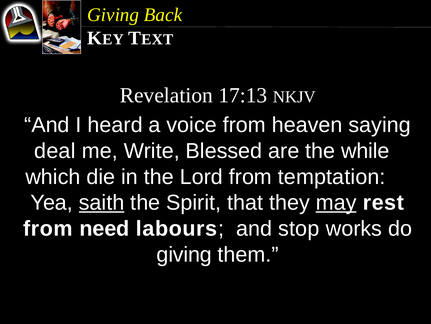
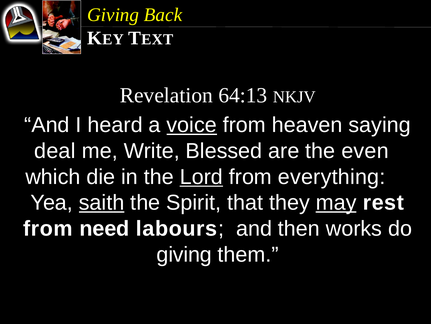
17:13: 17:13 -> 64:13
voice underline: none -> present
while: while -> even
Lord underline: none -> present
temptation: temptation -> everything
stop: stop -> then
